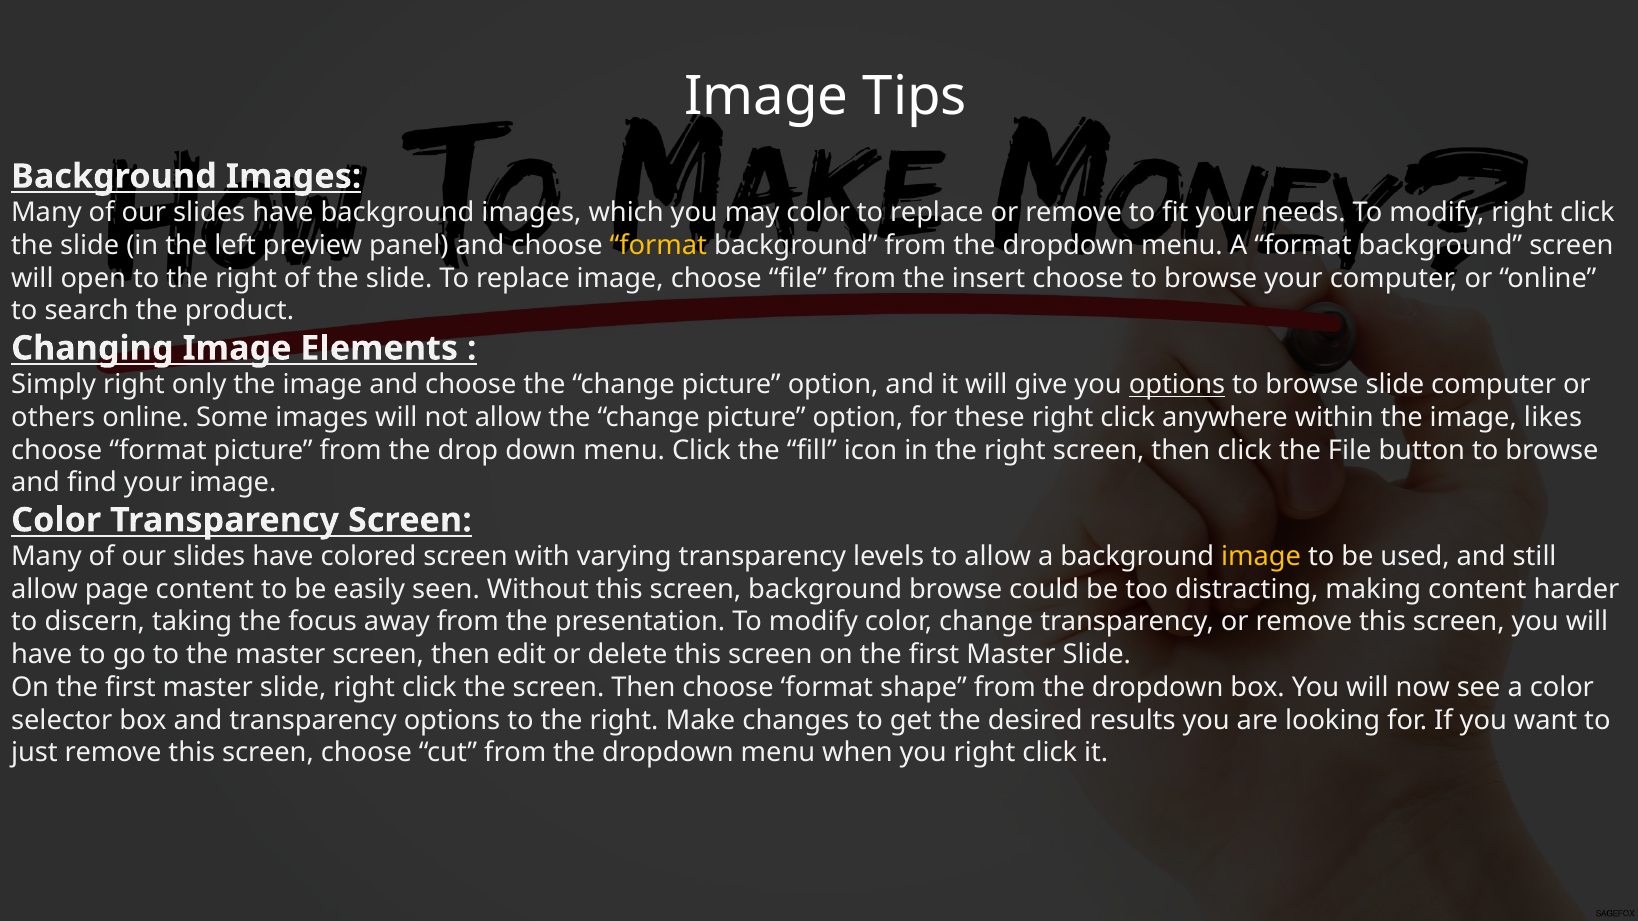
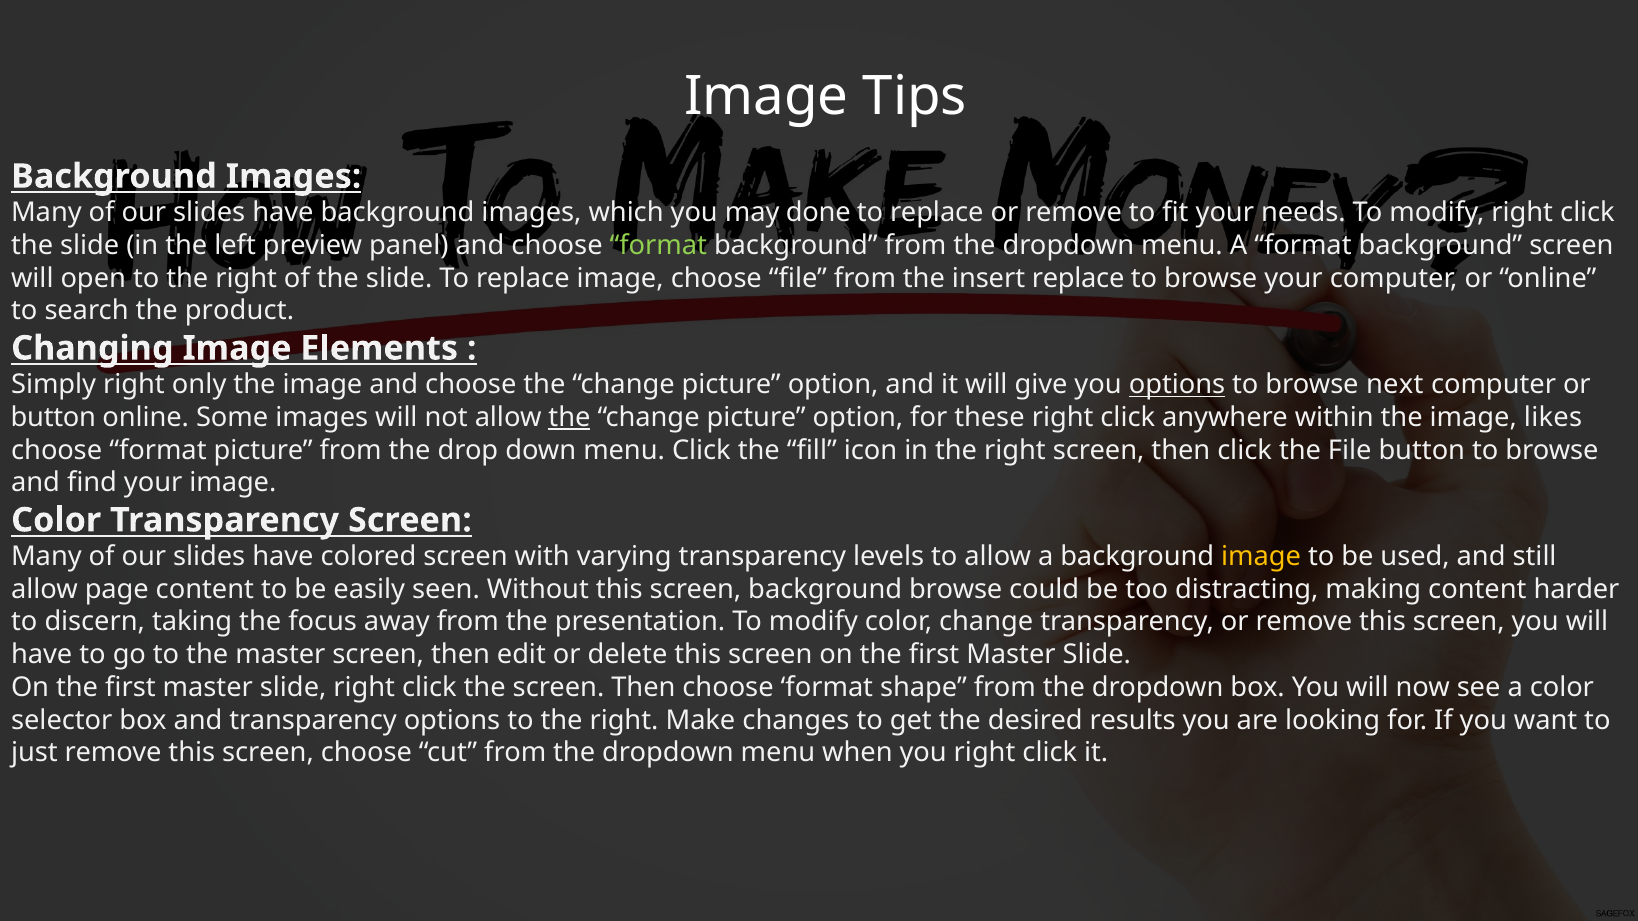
may color: color -> done
format at (658, 246) colour: yellow -> light green
insert choose: choose -> replace
browse slide: slide -> next
others at (53, 418): others -> button
the at (569, 418) underline: none -> present
